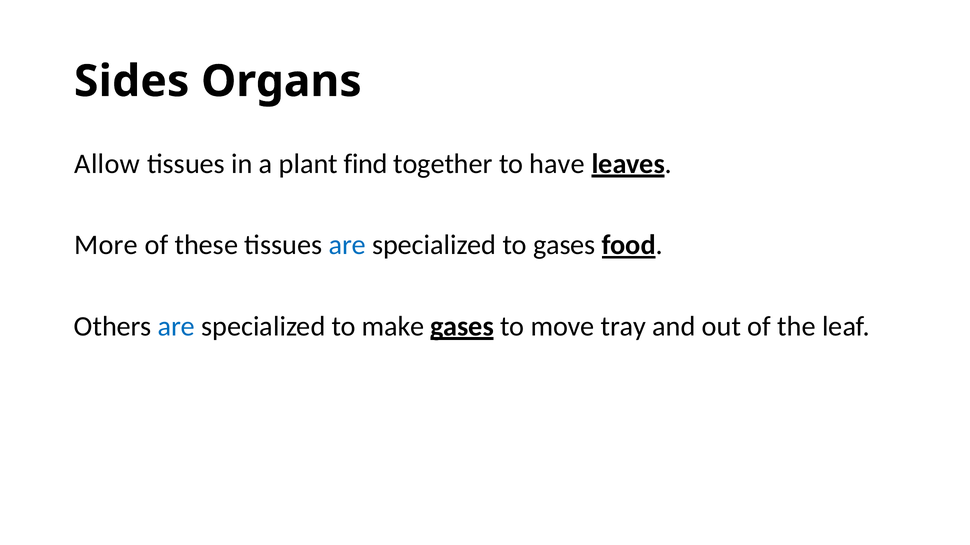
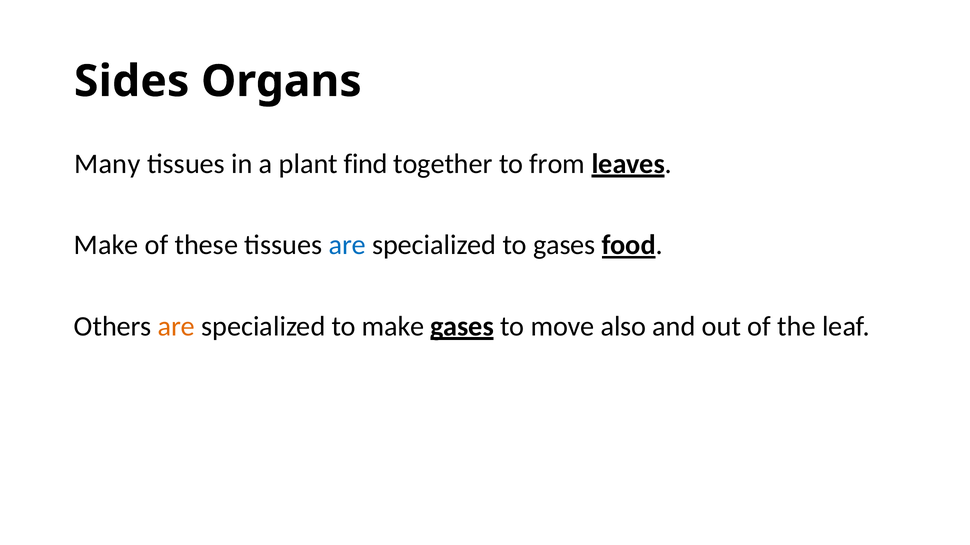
Allow: Allow -> Many
have: have -> from
More at (106, 245): More -> Make
are at (176, 327) colour: blue -> orange
tray: tray -> also
